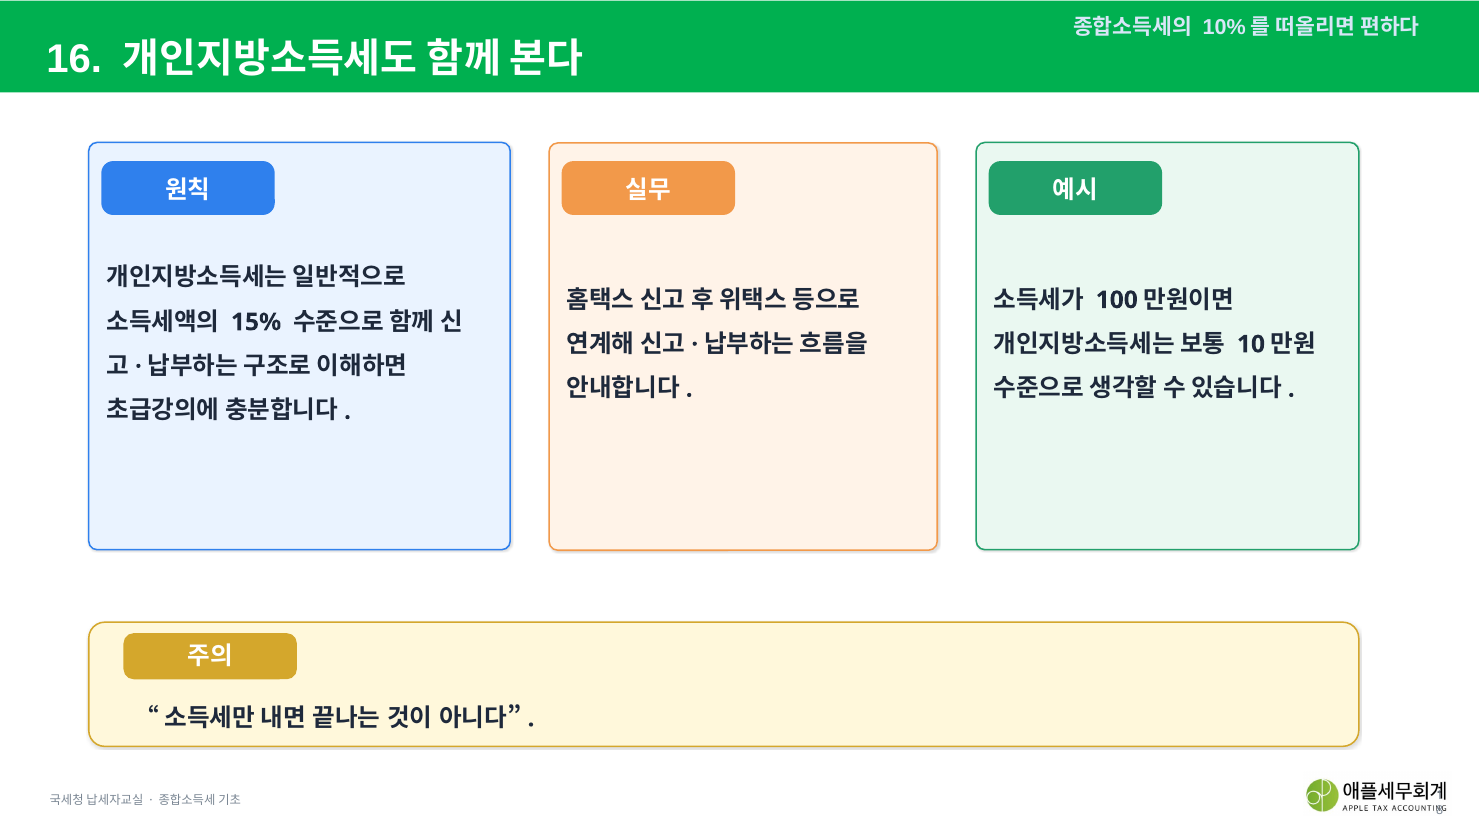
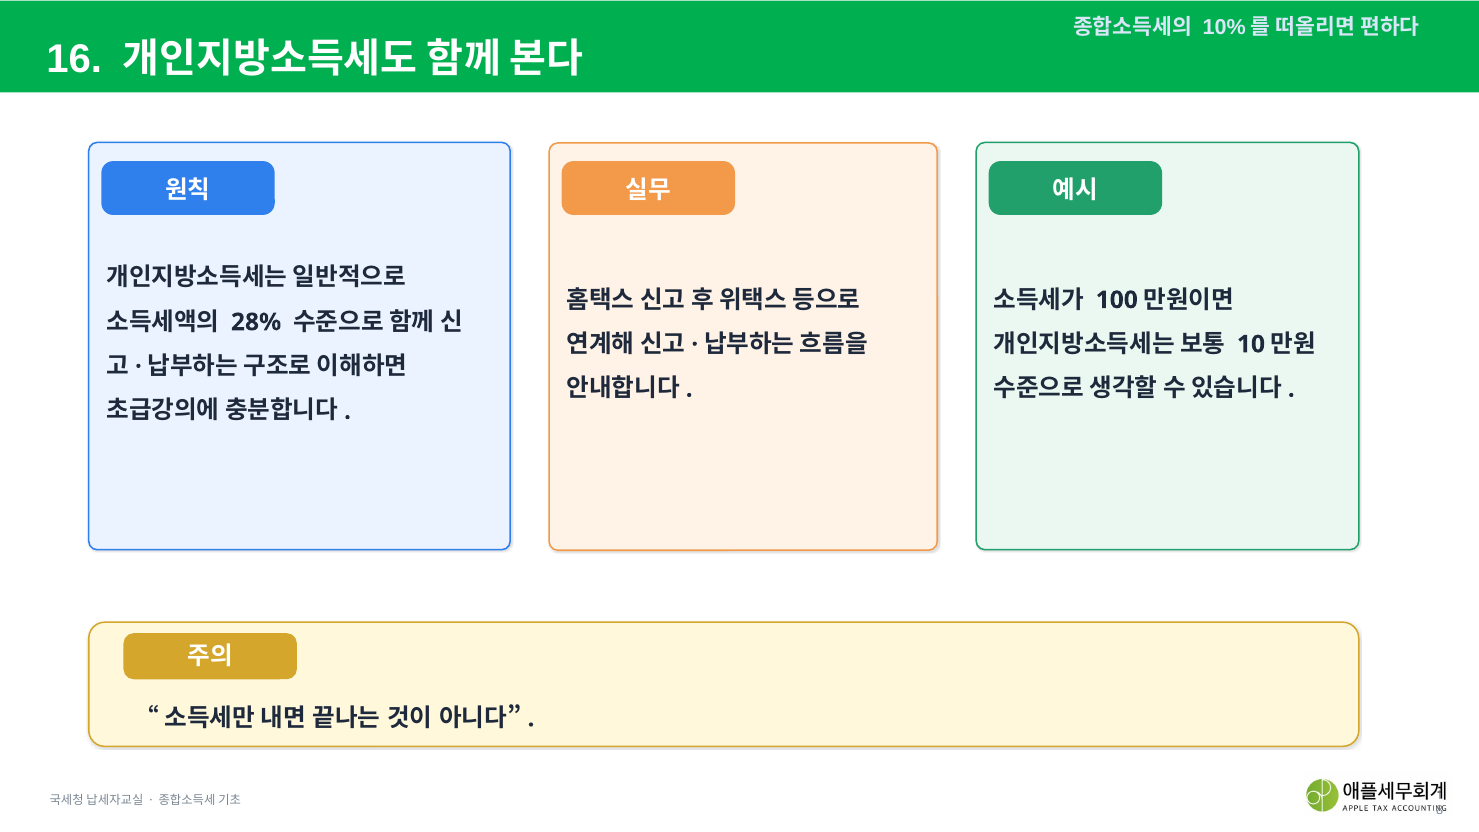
15%: 15% -> 28%
